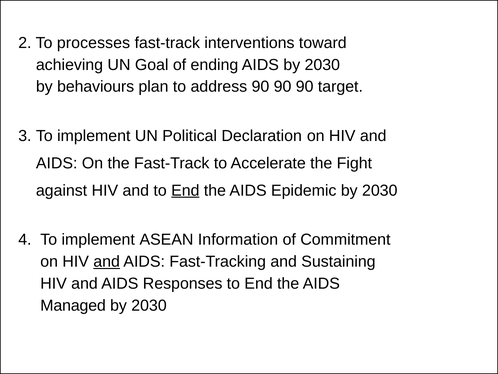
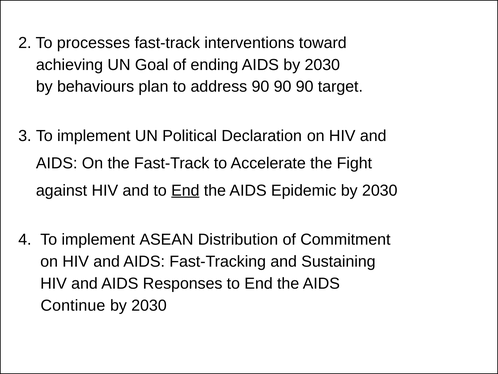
Information: Information -> Distribution
and at (107, 261) underline: present -> none
Managed: Managed -> Continue
